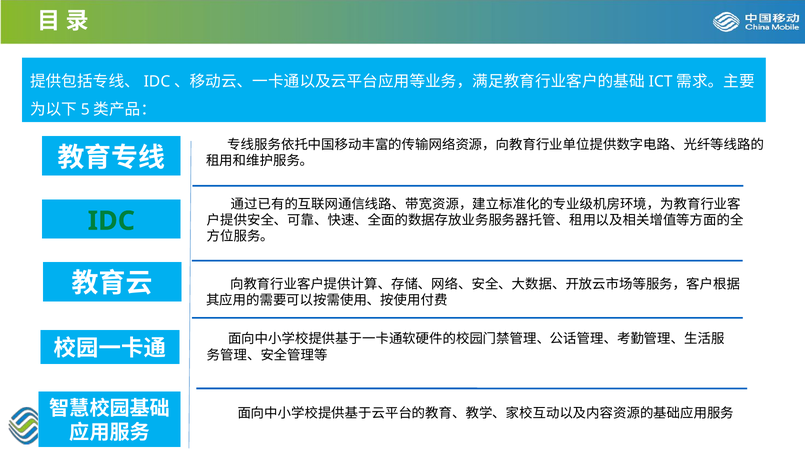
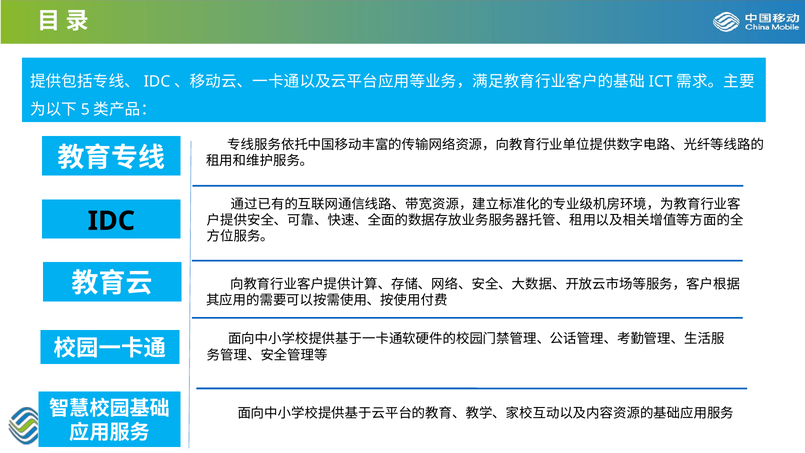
IDC colour: green -> black
